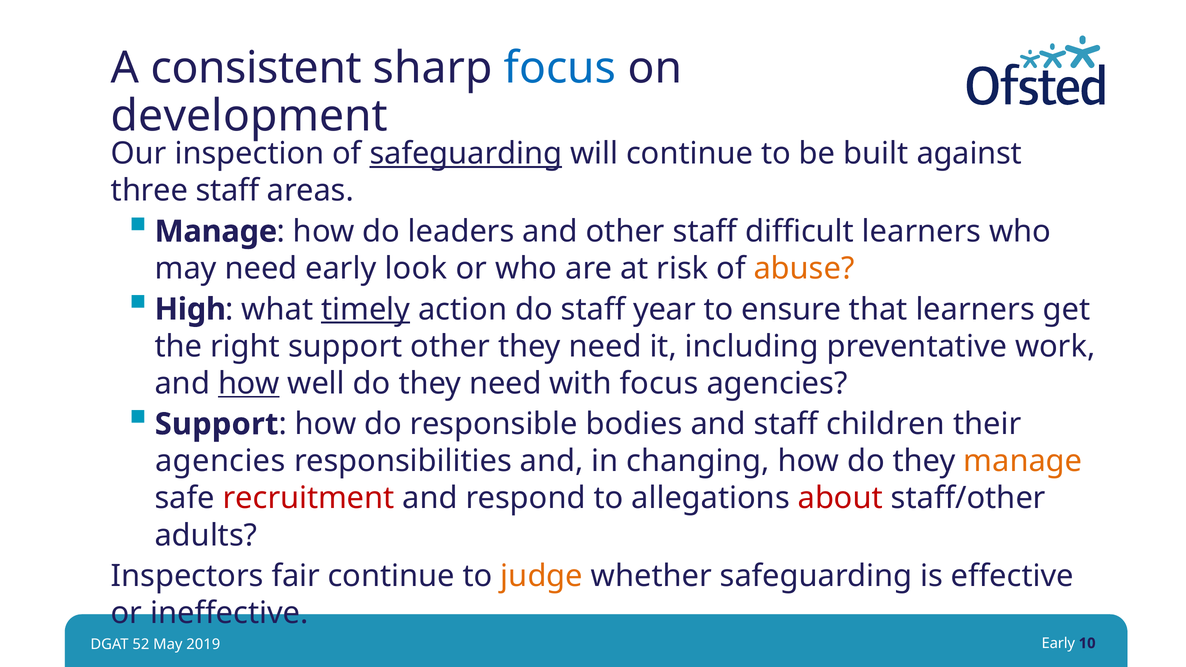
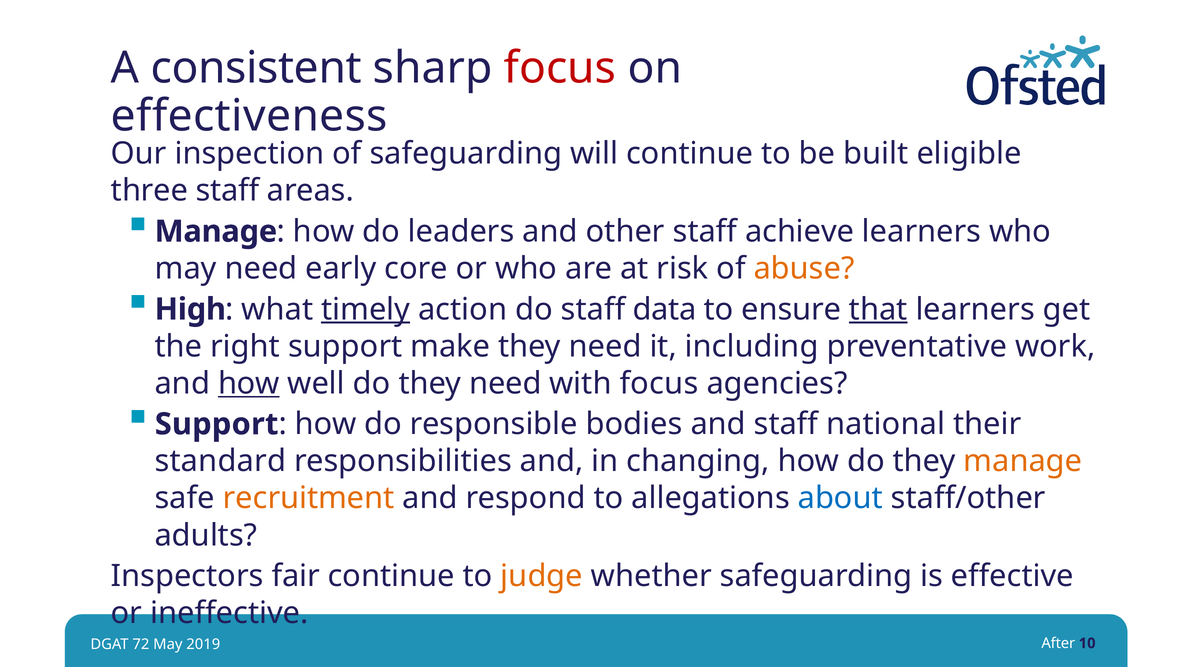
focus at (560, 68) colour: blue -> red
development: development -> effectiveness
safeguarding at (466, 154) underline: present -> none
against: against -> eligible
difficult: difficult -> achieve
look: look -> core
year: year -> data
that underline: none -> present
support other: other -> make
children: children -> national
agencies at (220, 461): agencies -> standard
recruitment colour: red -> orange
about colour: red -> blue
52: 52 -> 72
2019 Early: Early -> After
